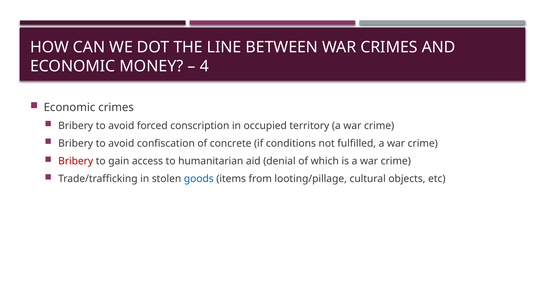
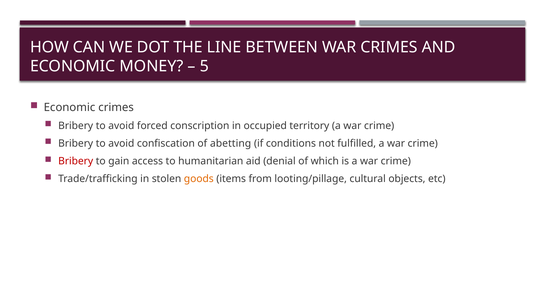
4: 4 -> 5
concrete: concrete -> abetting
goods colour: blue -> orange
